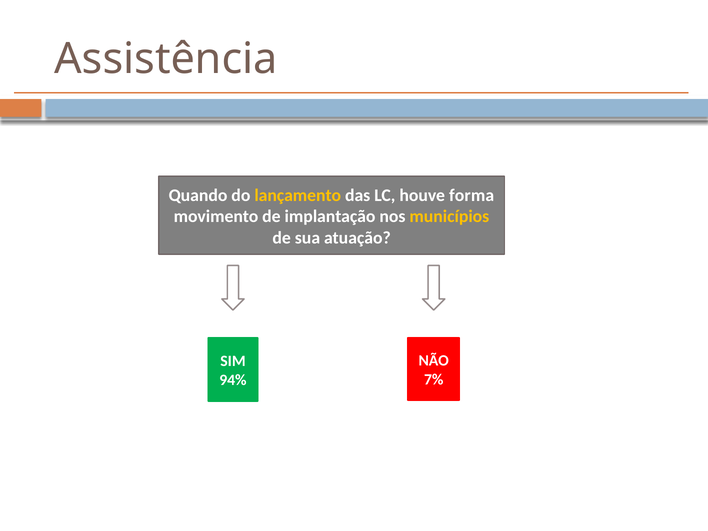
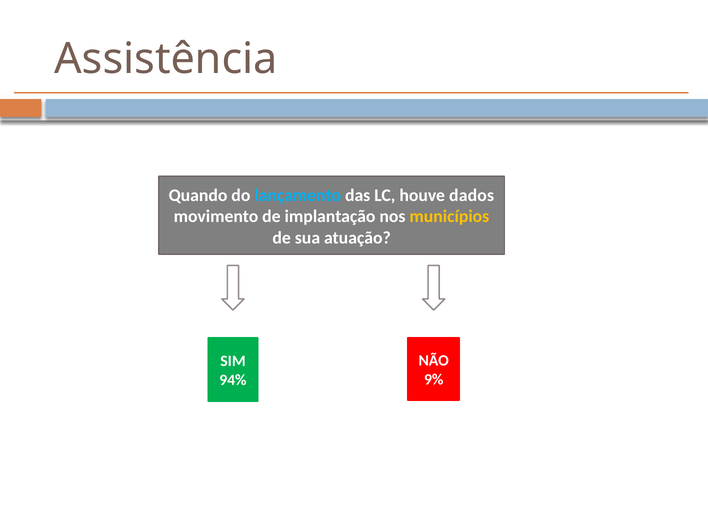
lançamento colour: yellow -> light blue
forma: forma -> dados
7%: 7% -> 9%
